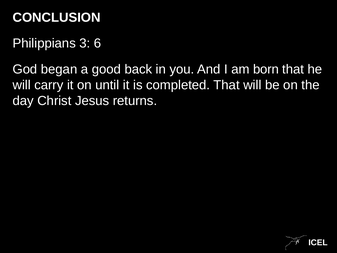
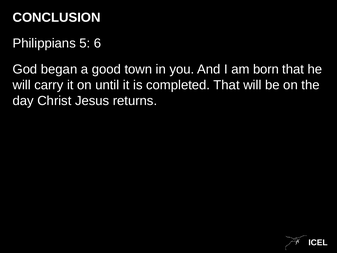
3: 3 -> 5
back: back -> town
